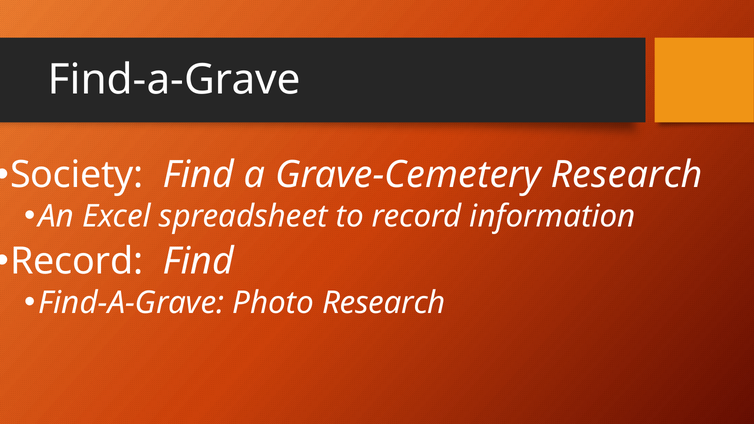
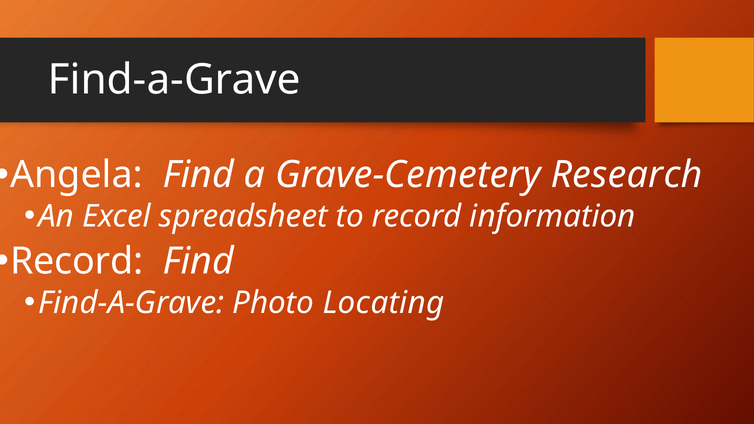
Society: Society -> Angela
Photo Research: Research -> Locating
